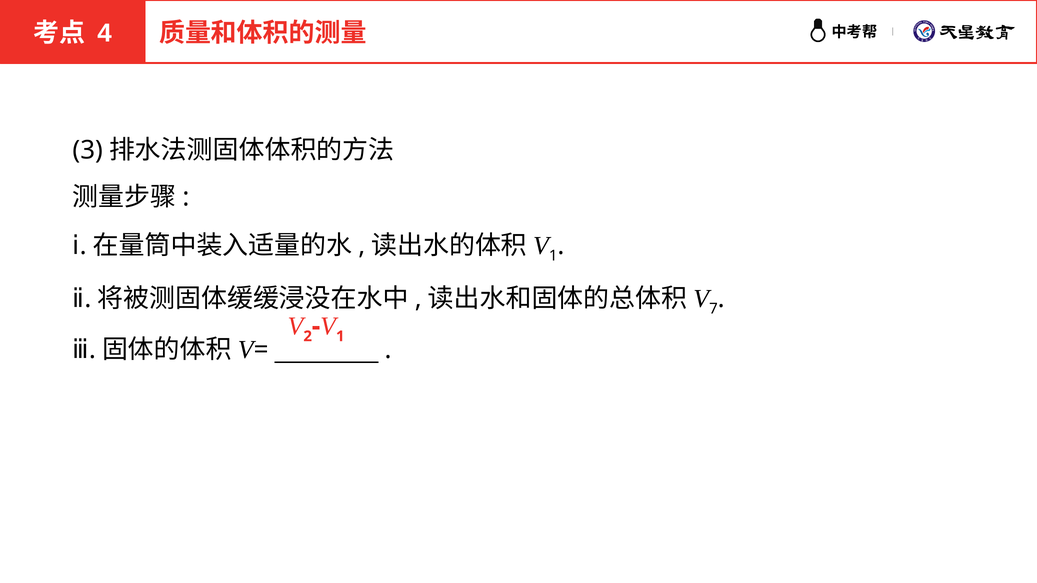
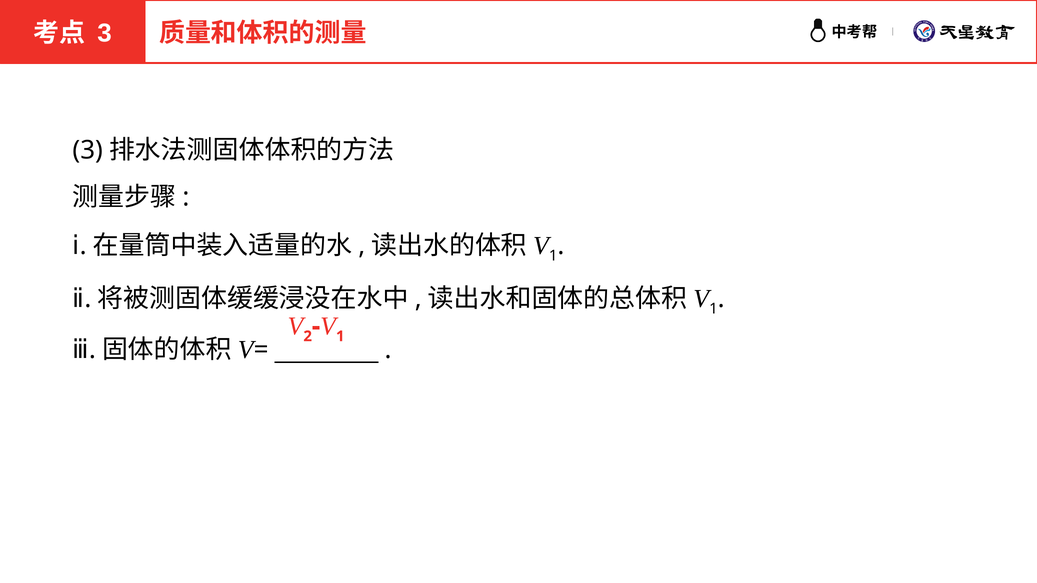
4 at (105, 33): 4 -> 3
7 at (713, 309): 7 -> 1
